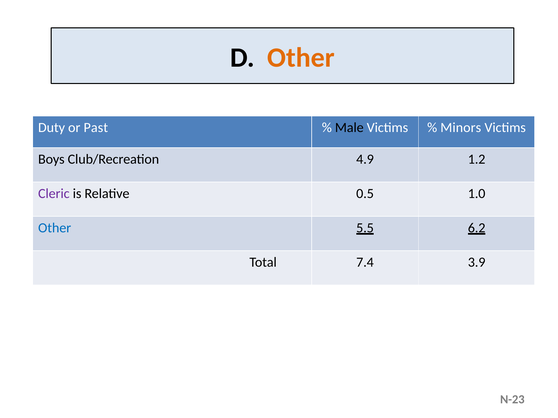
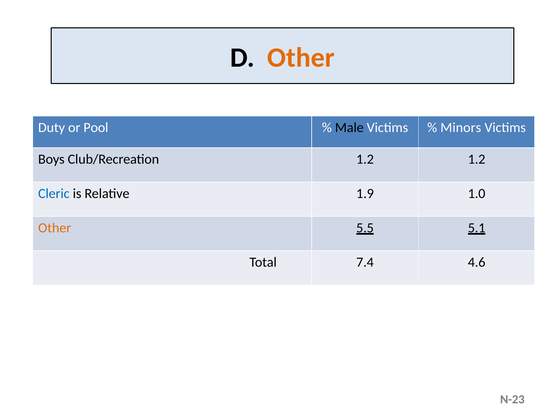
Past: Past -> Pool
Club/Recreation 4.9: 4.9 -> 1.2
Cleric colour: purple -> blue
0.5: 0.5 -> 1.9
Other at (55, 228) colour: blue -> orange
6.2: 6.2 -> 5.1
3.9: 3.9 -> 4.6
